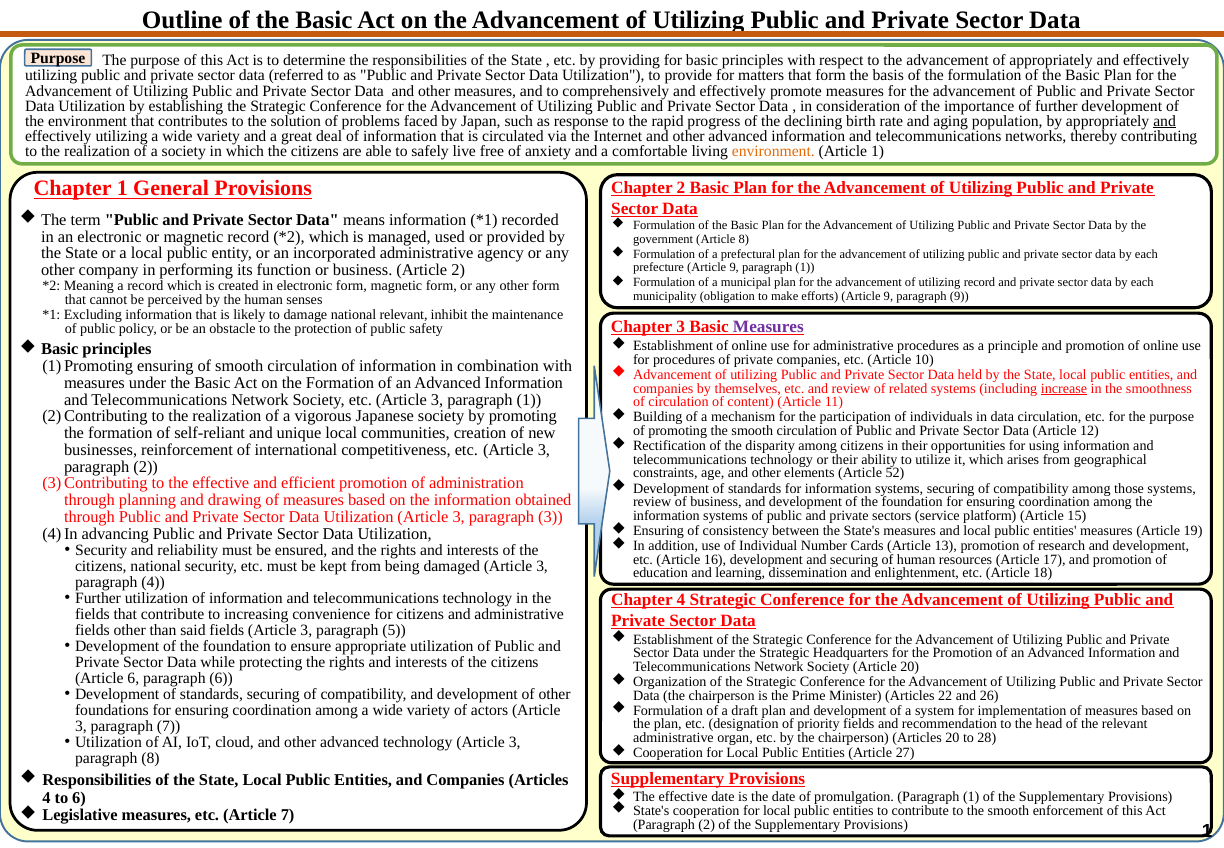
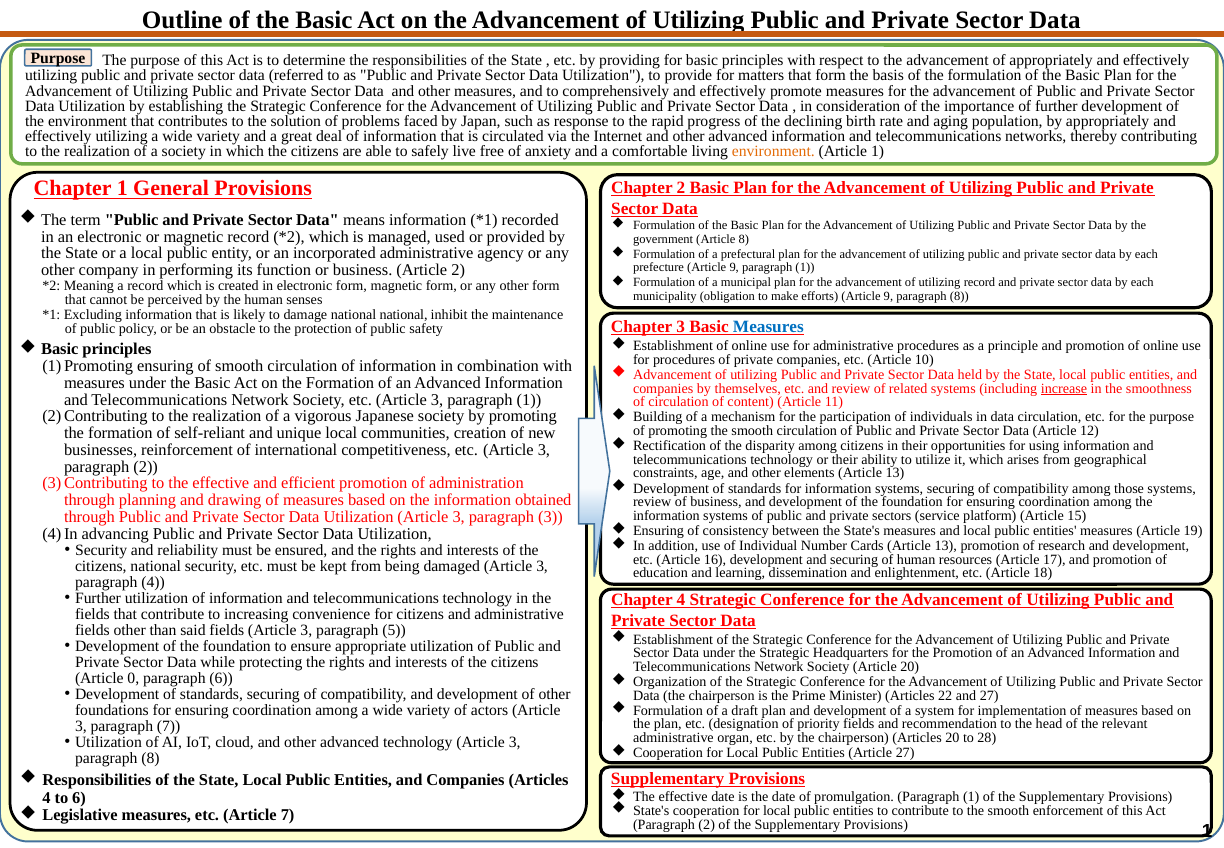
and at (1165, 121) underline: present -> none
9 paragraph 9: 9 -> 8
national relevant: relevant -> national
Measures at (768, 326) colour: purple -> blue
elements Article 52: 52 -> 13
Article 6: 6 -> 0
and 26: 26 -> 27
